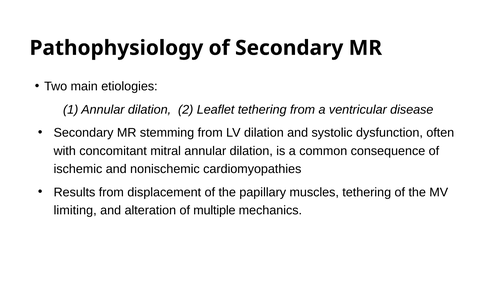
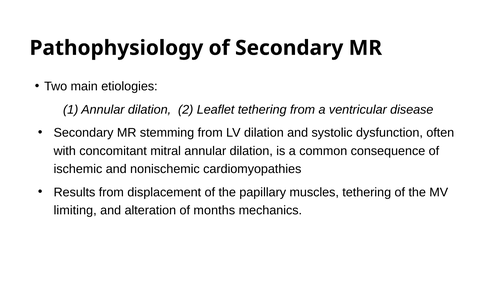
multiple: multiple -> months
